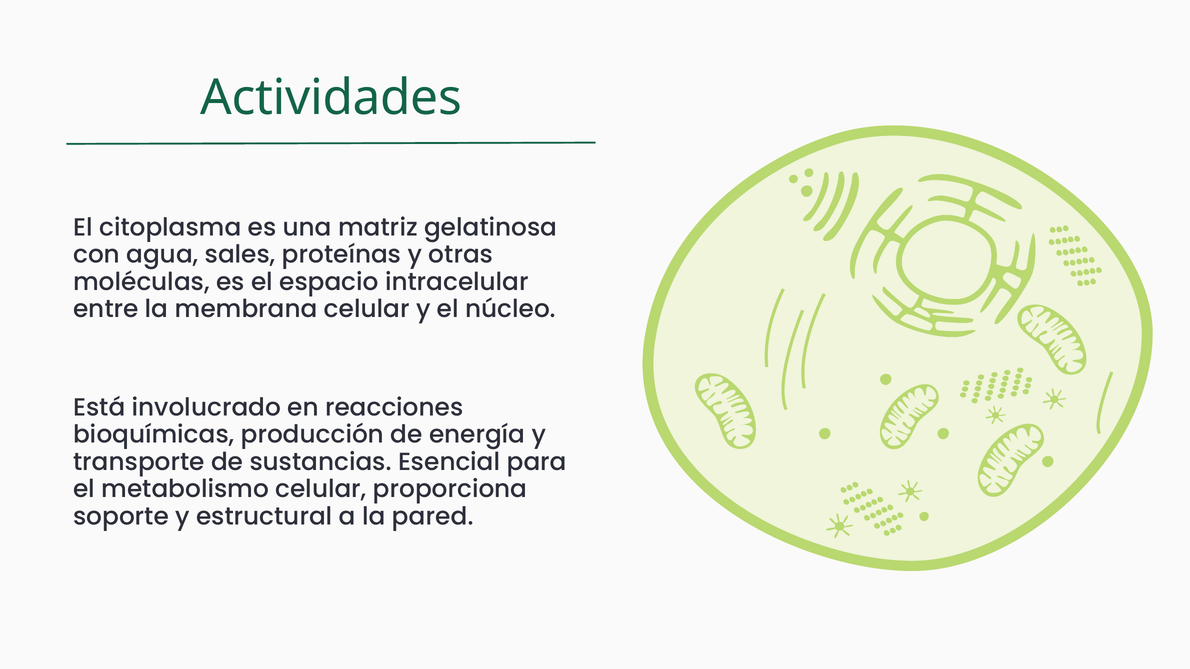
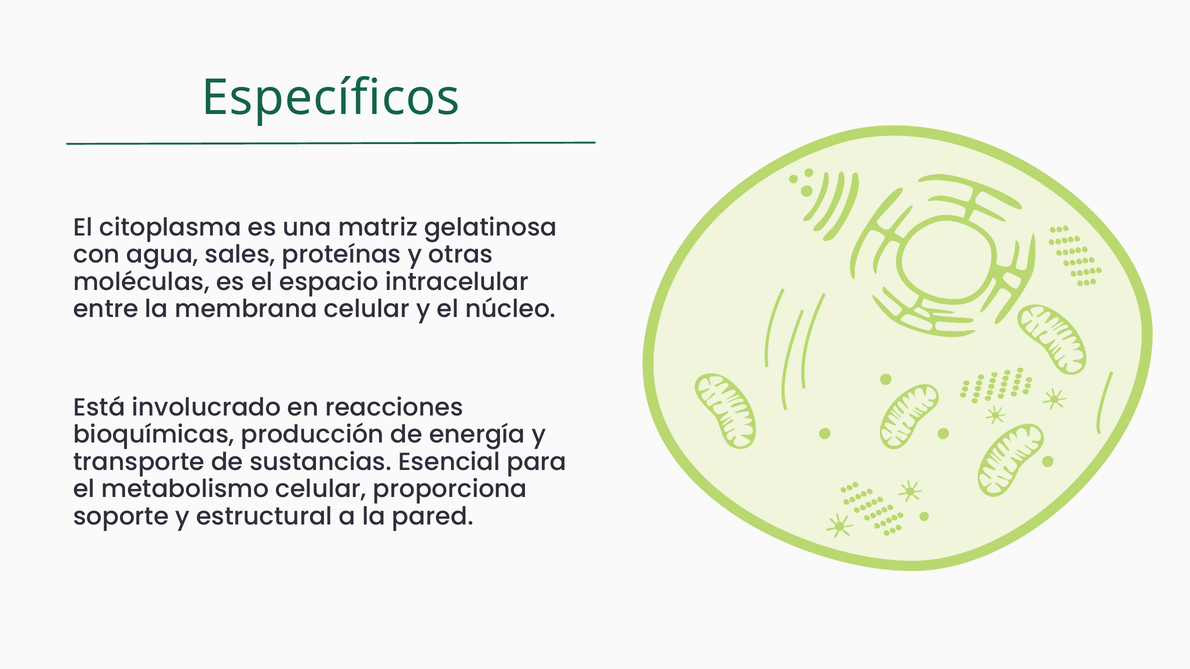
Actividades: Actividades -> Específicos
